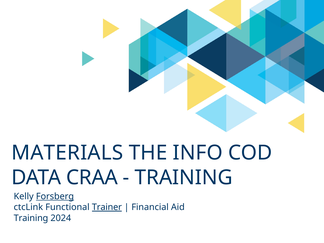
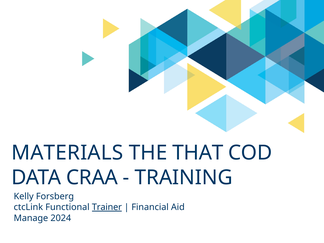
INFO: INFO -> THAT
Forsberg underline: present -> none
Training at (31, 218): Training -> Manage
